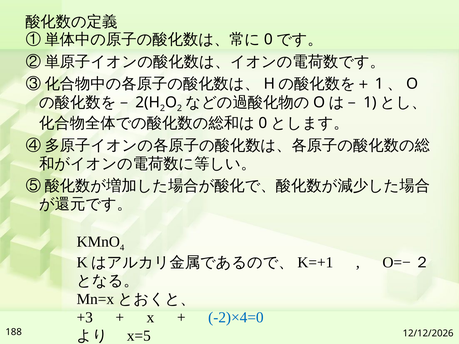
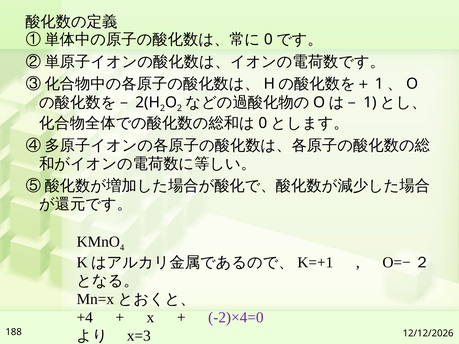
+3: +3 -> +4
-2)×4=0 colour: blue -> purple
x=5: x=5 -> x=3
